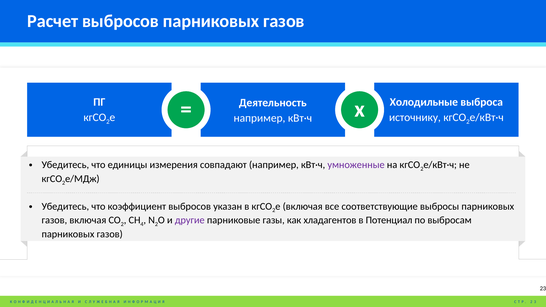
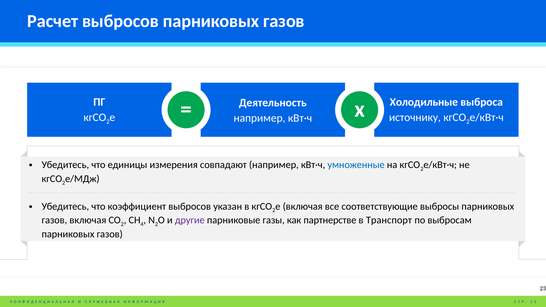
умноженные colour: purple -> blue
хладагентов: хладагентов -> партнерстве
Потенциал: Потенциал -> Транспорт
